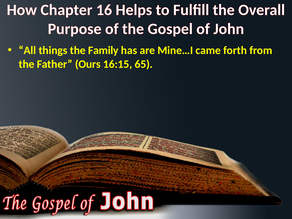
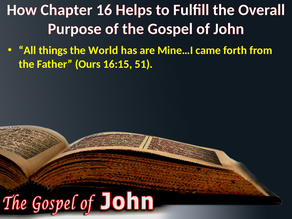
Family: Family -> World
65: 65 -> 51
